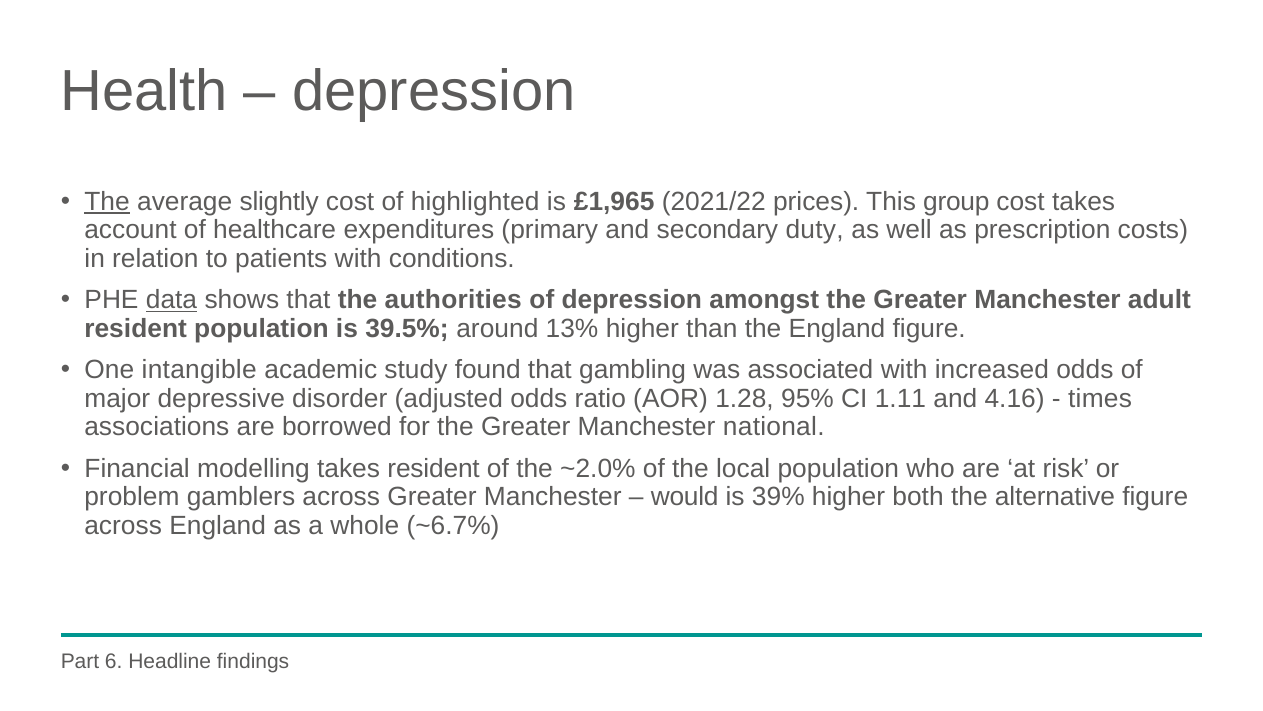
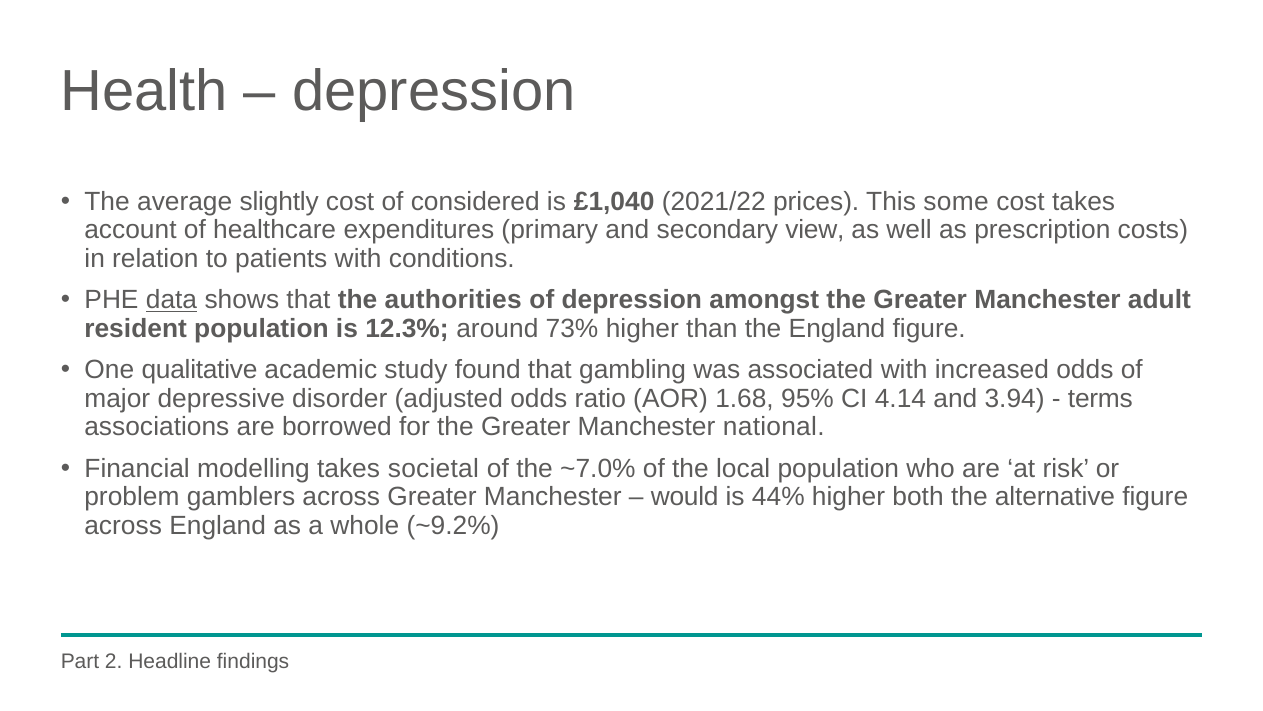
The at (107, 201) underline: present -> none
highlighted: highlighted -> considered
£1,965: £1,965 -> £1,040
group: group -> some
duty: duty -> view
39.5%: 39.5% -> 12.3%
13%: 13% -> 73%
intangible: intangible -> qualitative
1.28: 1.28 -> 1.68
1.11: 1.11 -> 4.14
4.16: 4.16 -> 3.94
times: times -> terms
takes resident: resident -> societal
~2.0%: ~2.0% -> ~7.0%
39%: 39% -> 44%
~6.7%: ~6.7% -> ~9.2%
6: 6 -> 2
